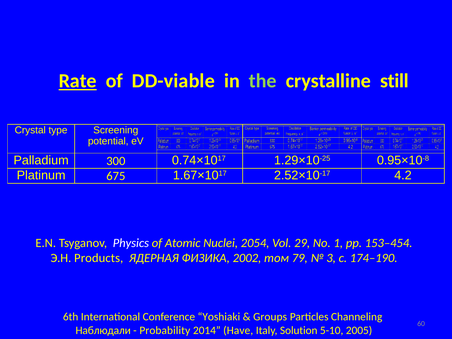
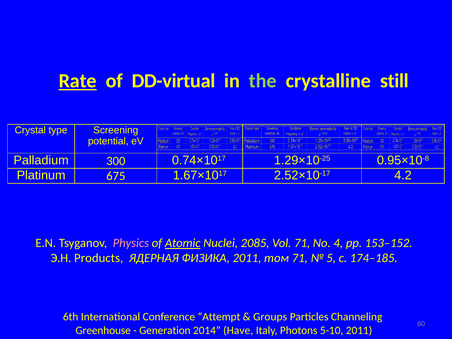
DD-viable: DD-viable -> DD-virtual
Physics colour: white -> pink
Atomic underline: none -> present
2054: 2054 -> 2085
Vol 29: 29 -> 71
1: 1 -> 4
153–454: 153–454 -> 153–152
ФИЗИКА 2002: 2002 -> 2011
том 79: 79 -> 71
3: 3 -> 5
174–190: 174–190 -> 174–185
Yoshiaki: Yoshiaki -> Attempt
Наблюдали: Наблюдали -> Greenhouse
Probability: Probability -> Generation
Solution: Solution -> Photons
5-10 2005: 2005 -> 2011
